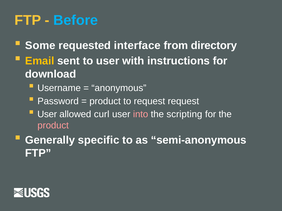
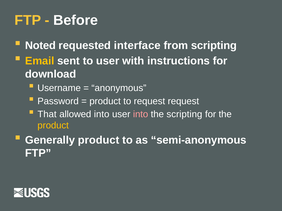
Before colour: light blue -> white
Some: Some -> Noted
from directory: directory -> scripting
User at (47, 115): User -> That
allowed curl: curl -> into
product at (53, 126) colour: pink -> yellow
Generally specific: specific -> product
